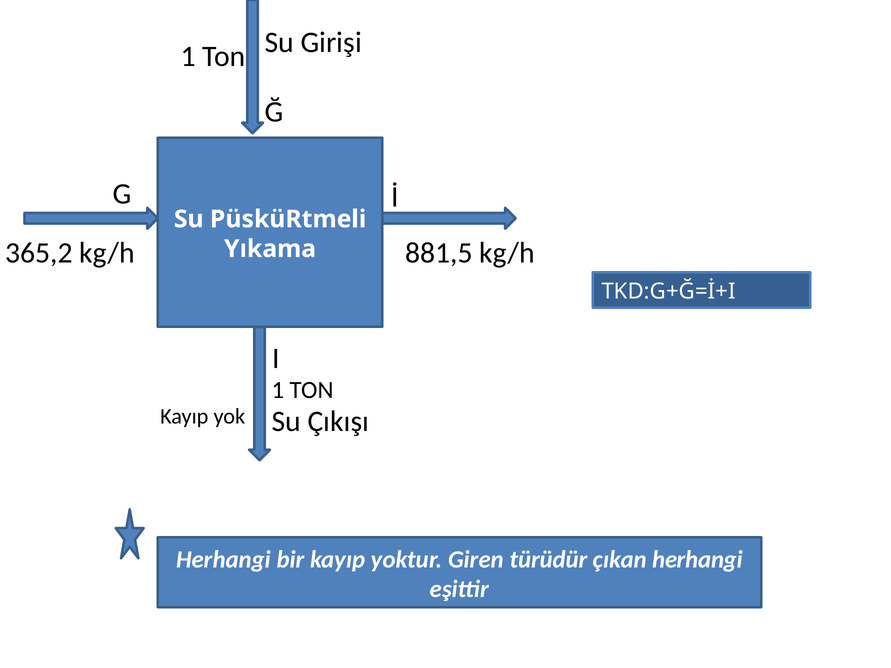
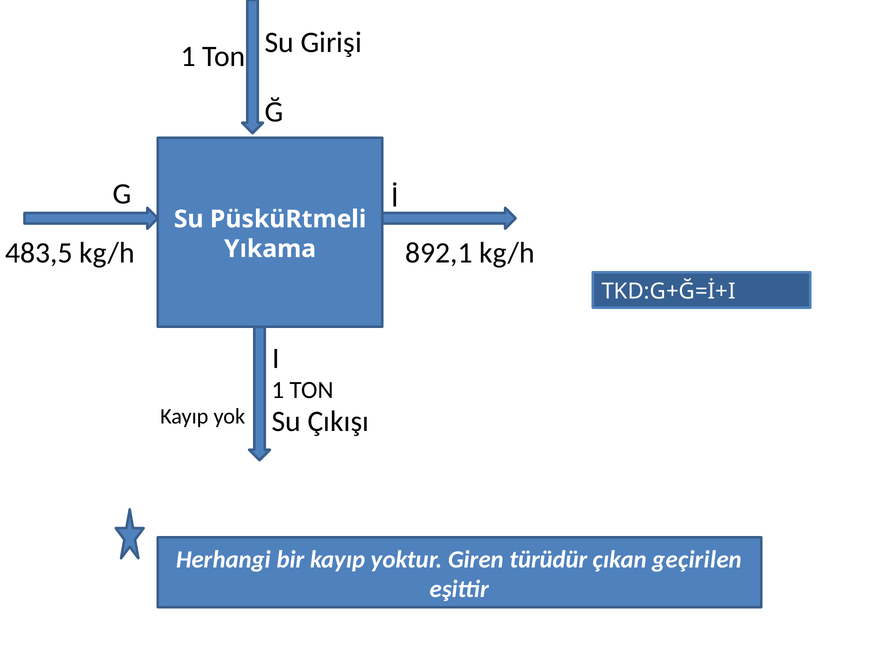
365,2: 365,2 -> 483,5
881,5: 881,5 -> 892,1
çıkan herhangi: herhangi -> geçirilen
